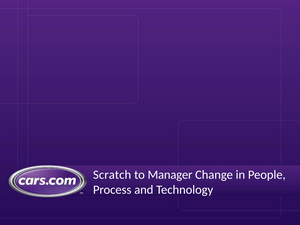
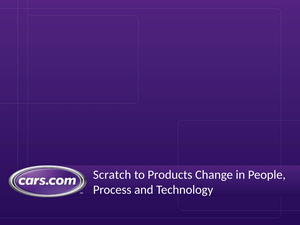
Manager: Manager -> Products
